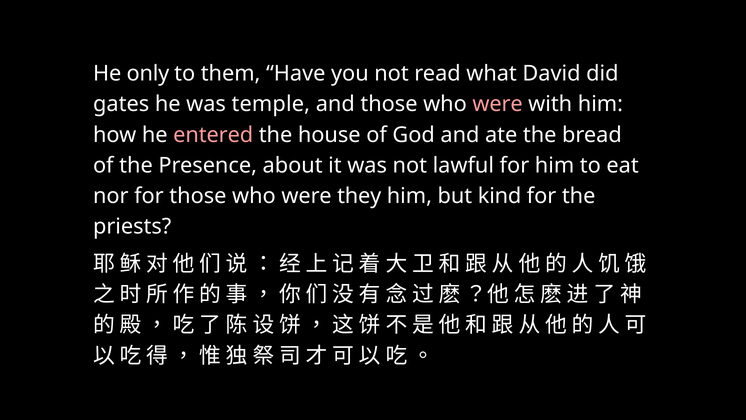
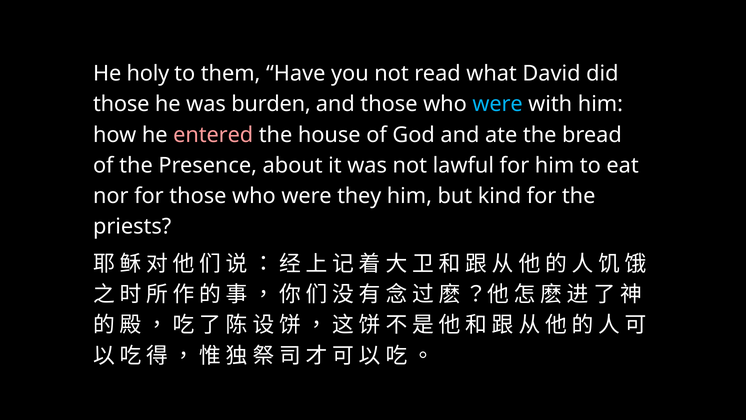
only: only -> holy
gates at (121, 104): gates -> those
temple: temple -> burden
were at (498, 104) colour: pink -> light blue
